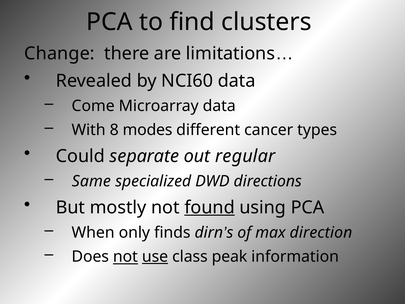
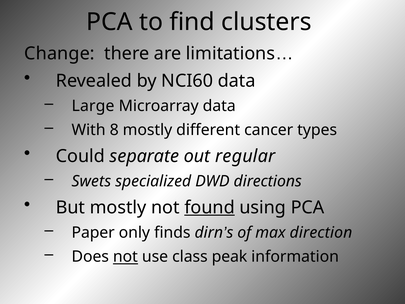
Come: Come -> Large
8 modes: modes -> mostly
Same: Same -> Swets
When: When -> Paper
use underline: present -> none
